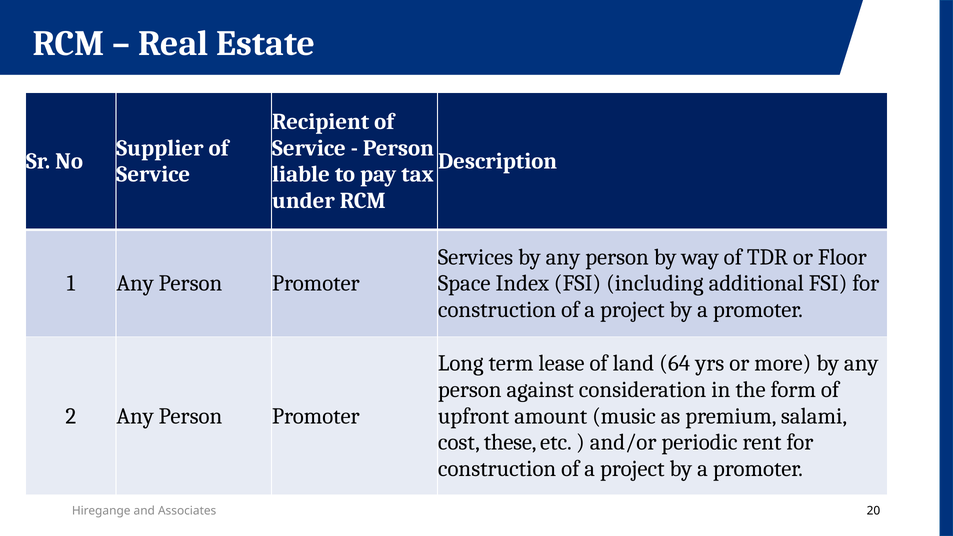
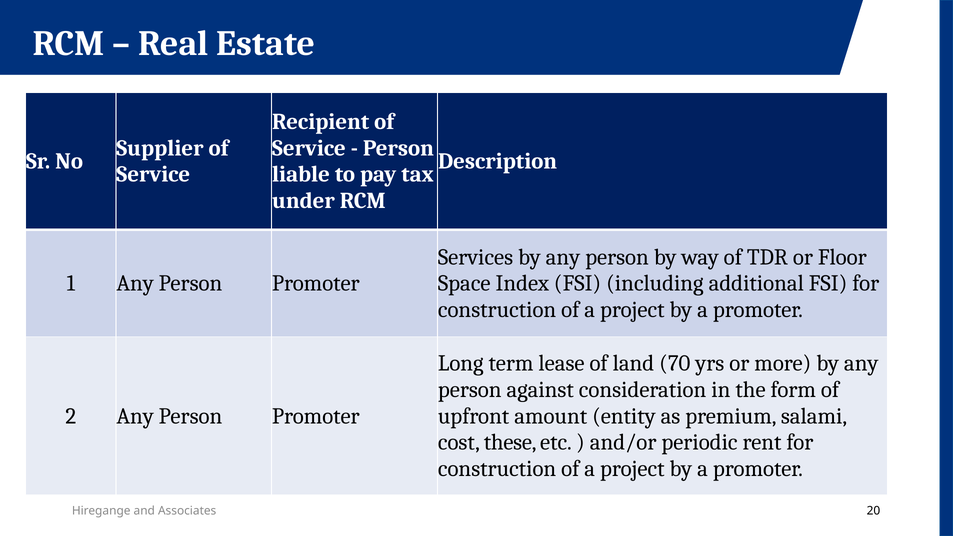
64: 64 -> 70
music: music -> entity
